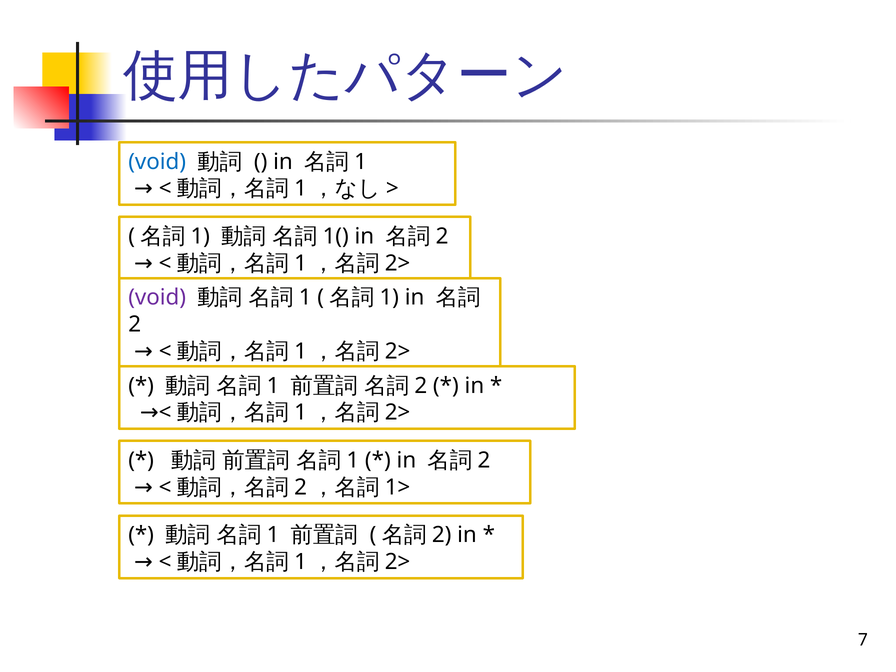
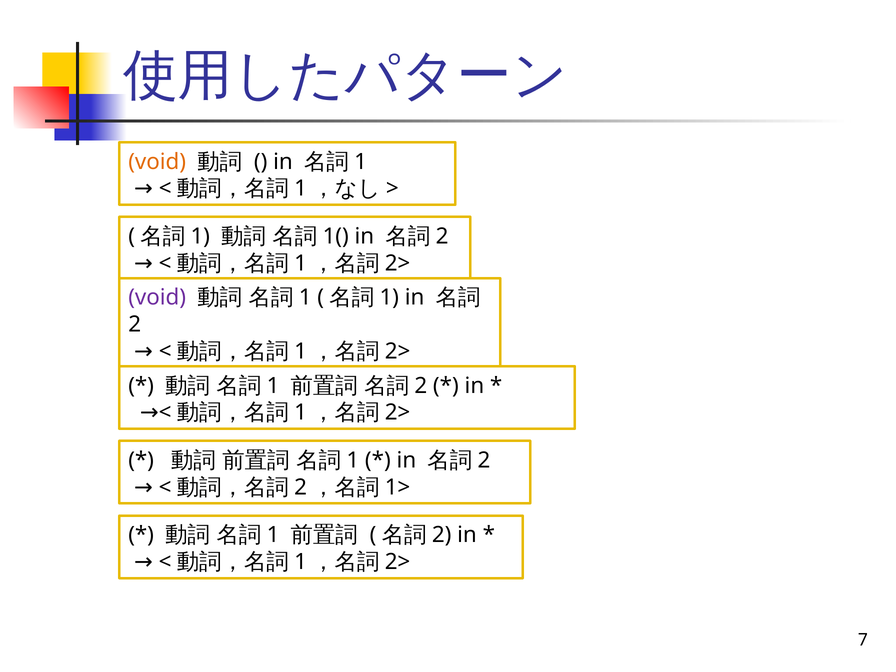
void at (157, 162) colour: blue -> orange
